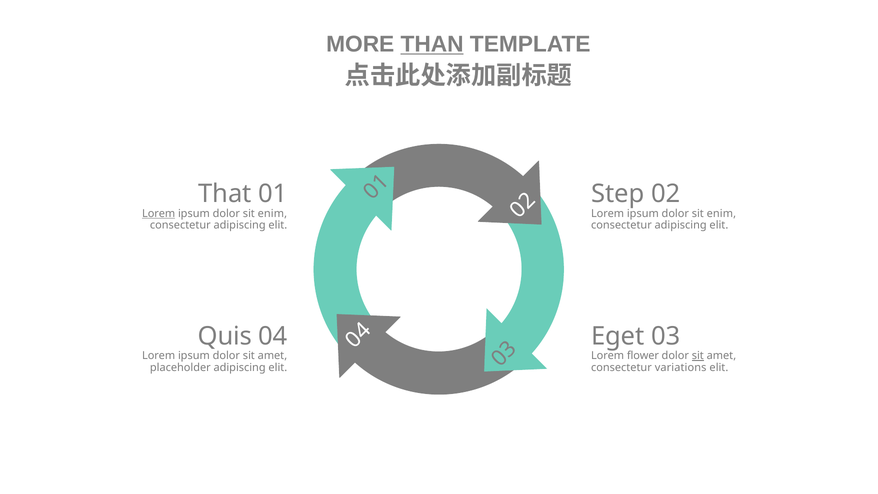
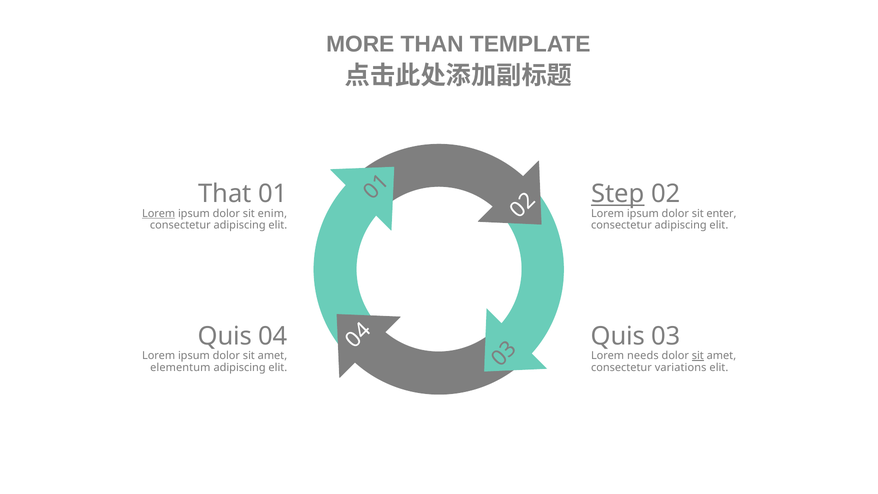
THAN underline: present -> none
Step underline: none -> present
enim at (721, 213): enim -> enter
Eget at (618, 336): Eget -> Quis
flower: flower -> needs
placeholder: placeholder -> elementum
